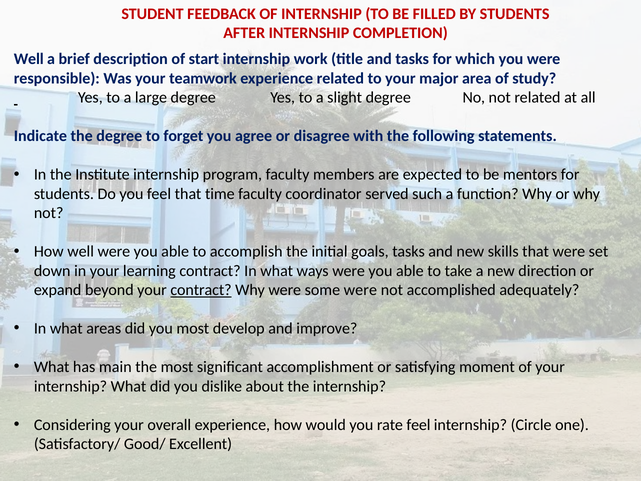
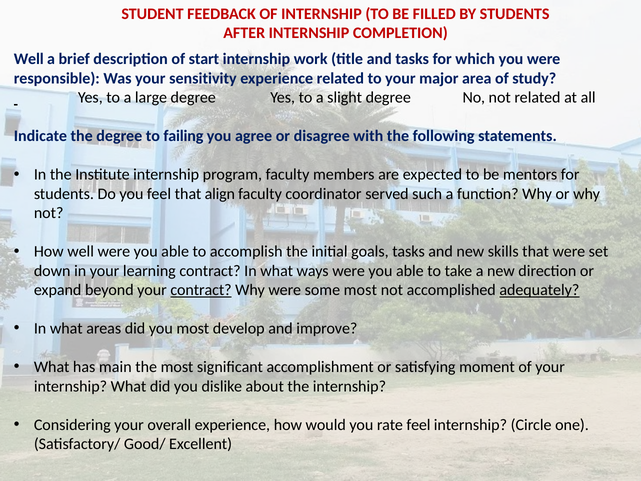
teamwork: teamwork -> sensitivity
forget: forget -> failing
time: time -> align
some were: were -> most
adequately underline: none -> present
